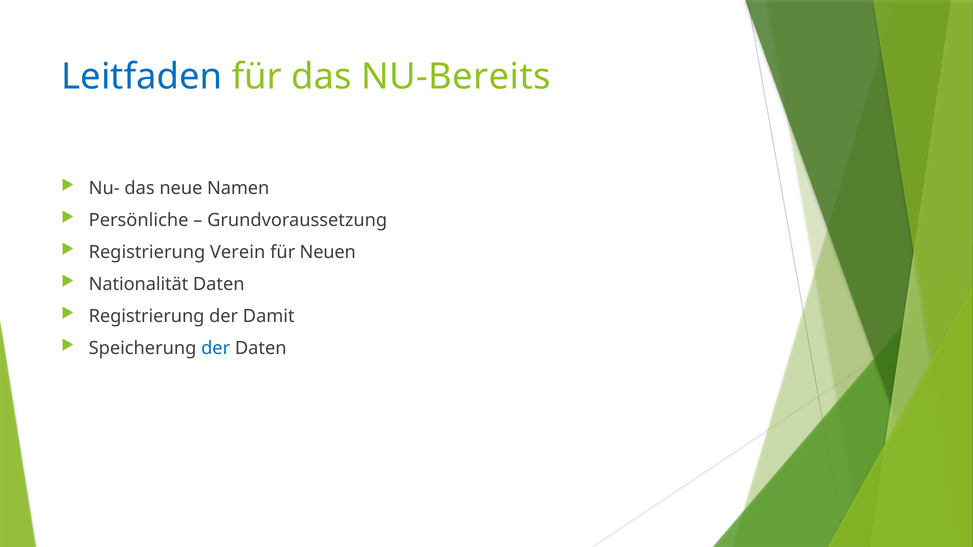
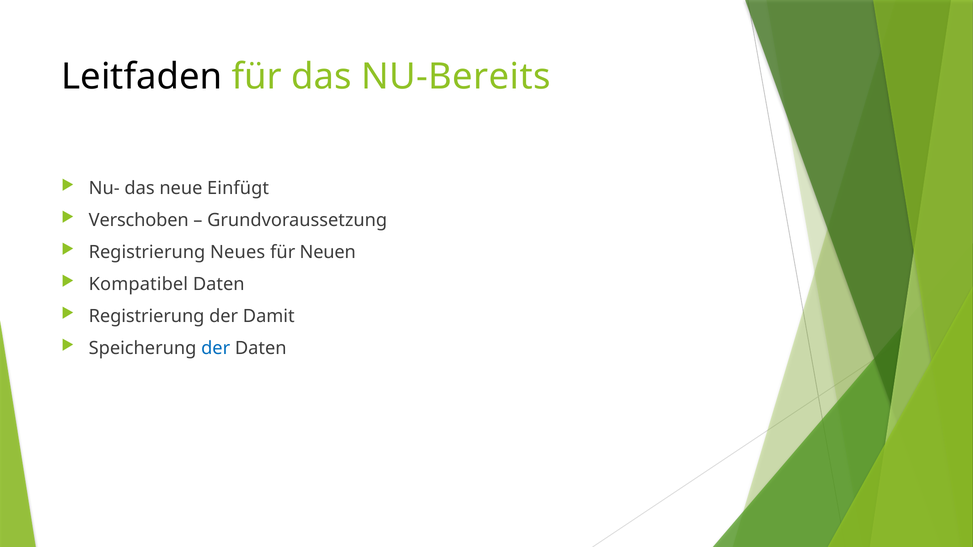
Leitfaden colour: blue -> black
Namen: Namen -> Einfügt
Persönliche: Persönliche -> Verschoben
Verein: Verein -> Neues
Nationalität: Nationalität -> Kompatibel
